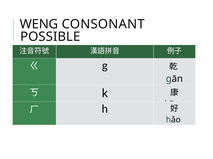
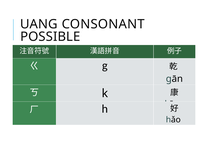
WENG: WENG -> UANG
